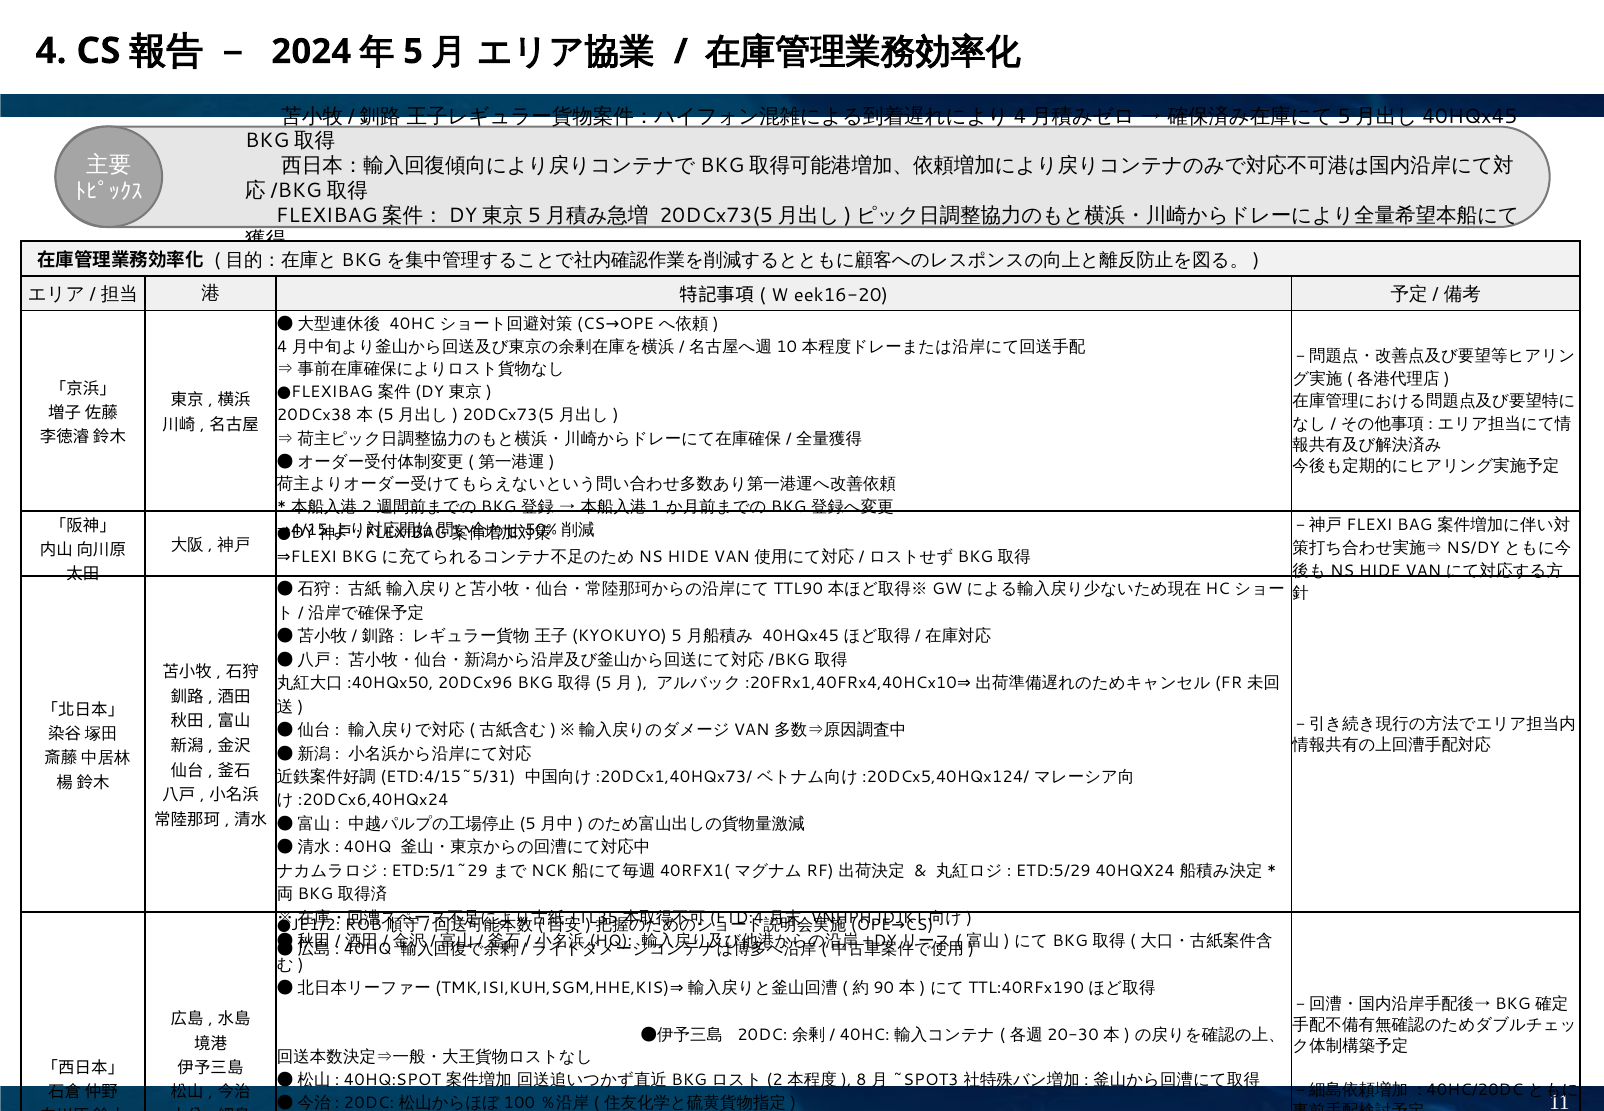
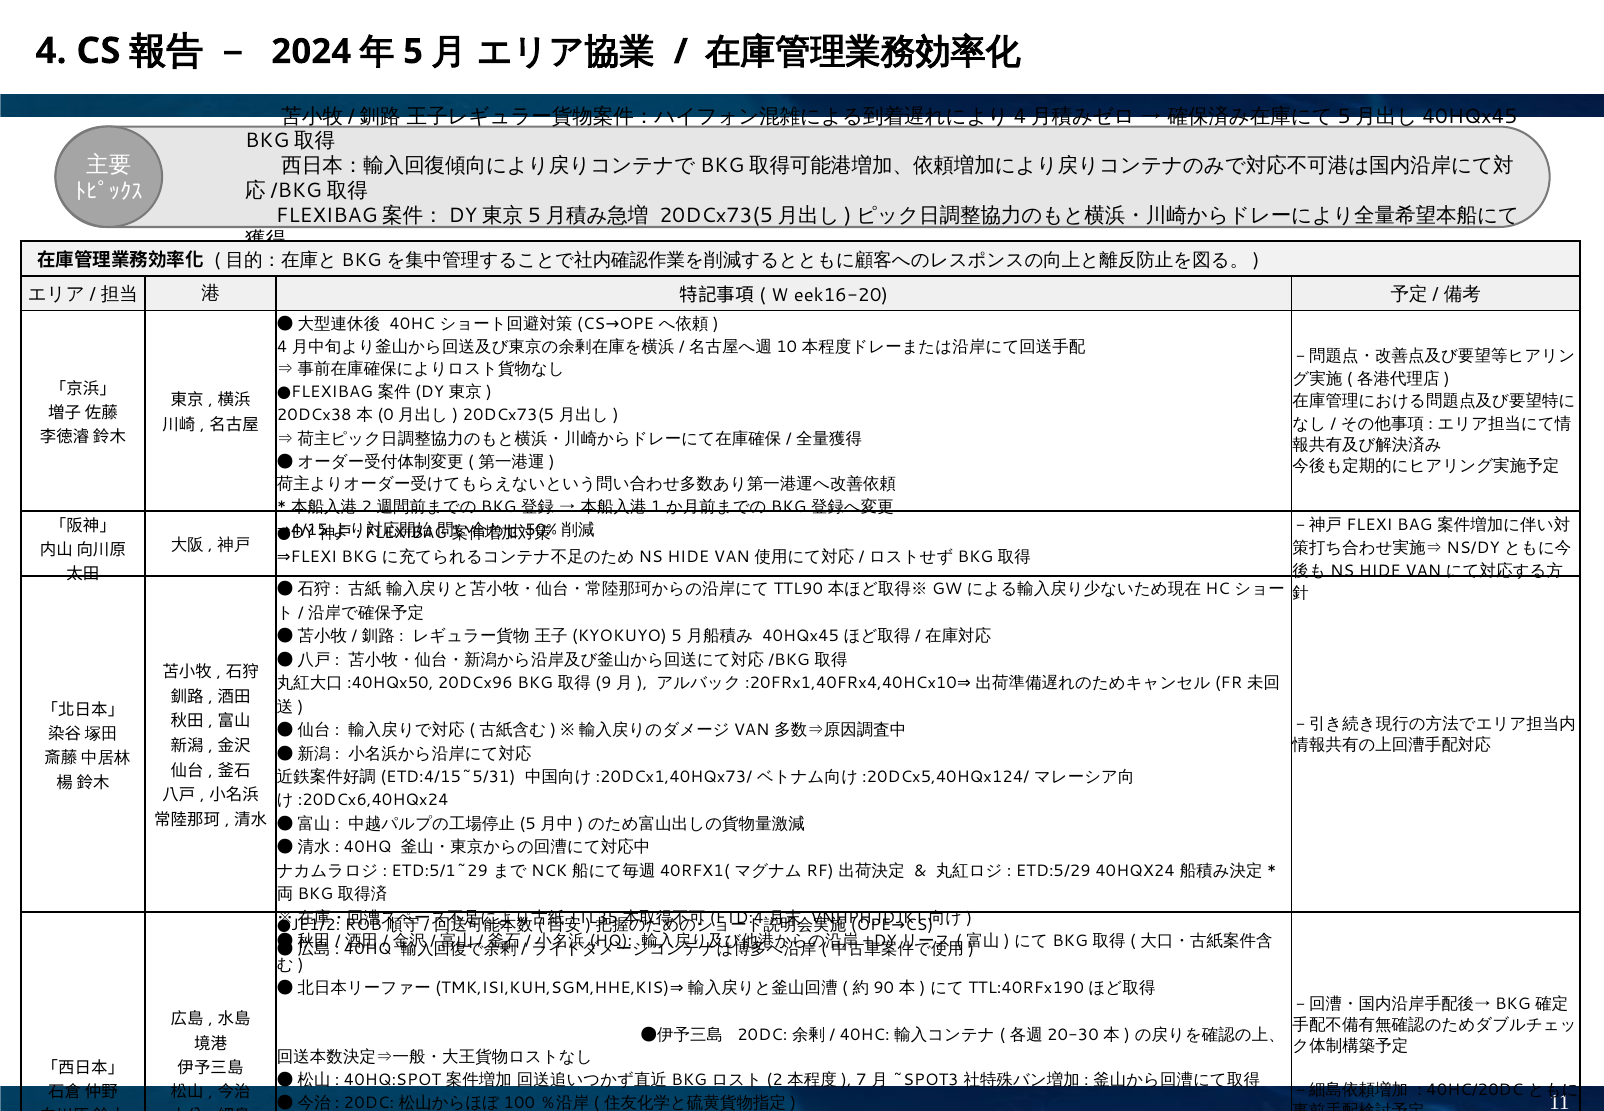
5 at (386, 415): 5 -> 0
5 at (603, 683): 5 -> 9
8: 8 -> 7
